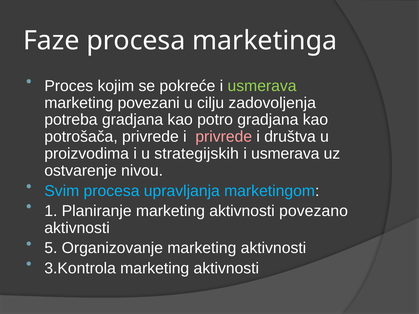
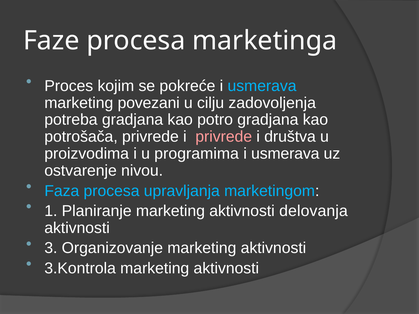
usmerava at (262, 86) colour: light green -> light blue
strategijskih: strategijskih -> programima
Svim: Svim -> Faza
povezano: povezano -> delovanja
5: 5 -> 3
